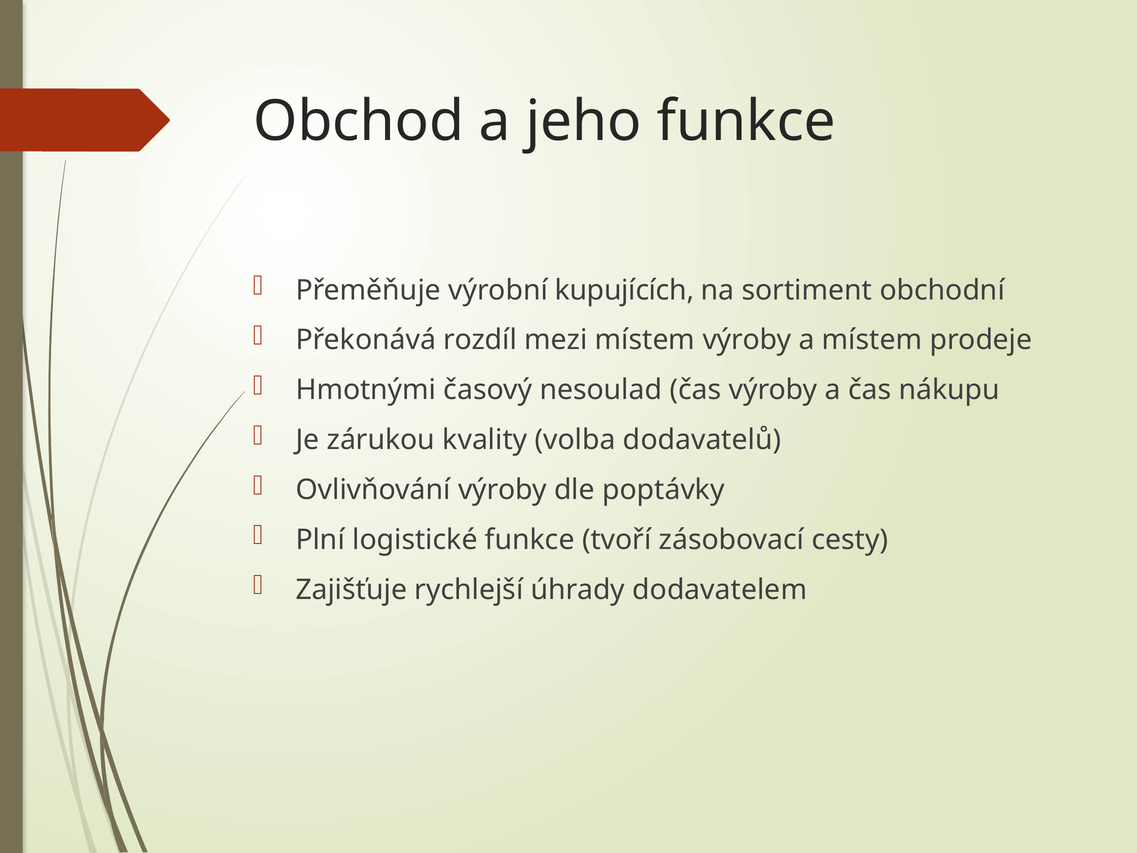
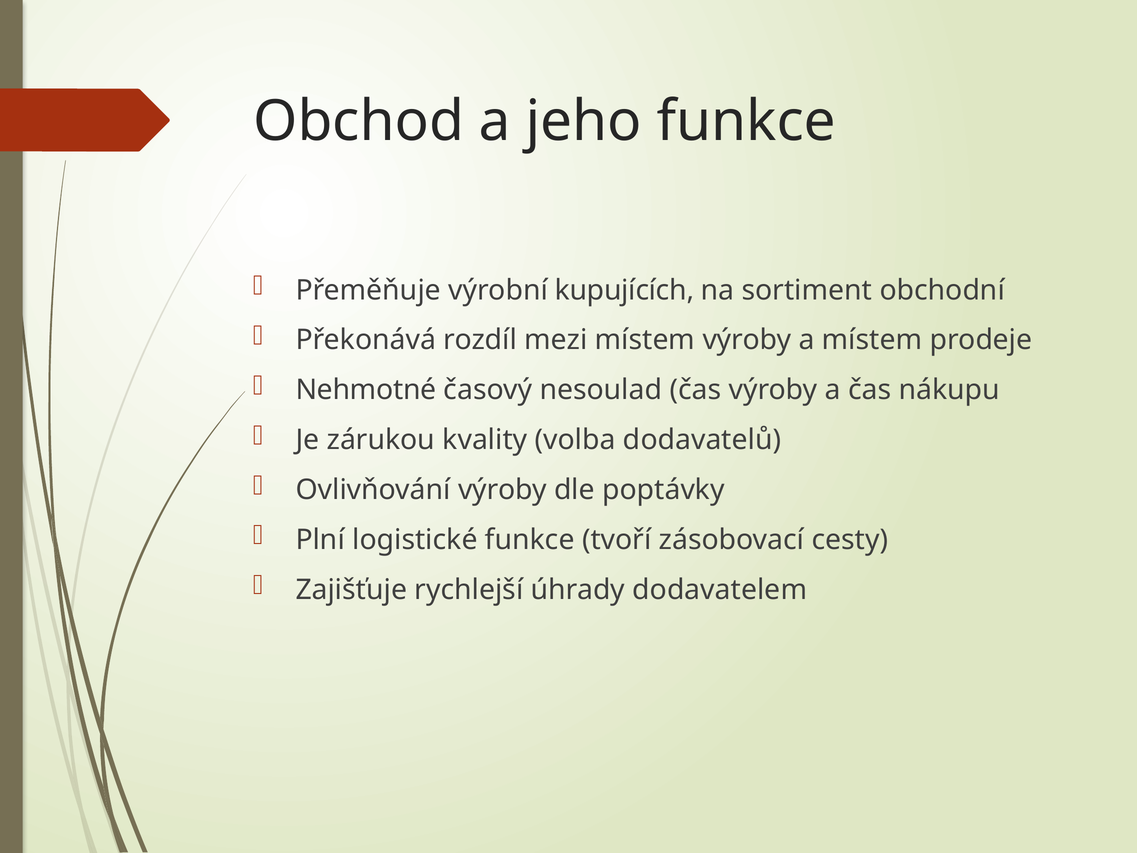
Hmotnými: Hmotnými -> Nehmotné
